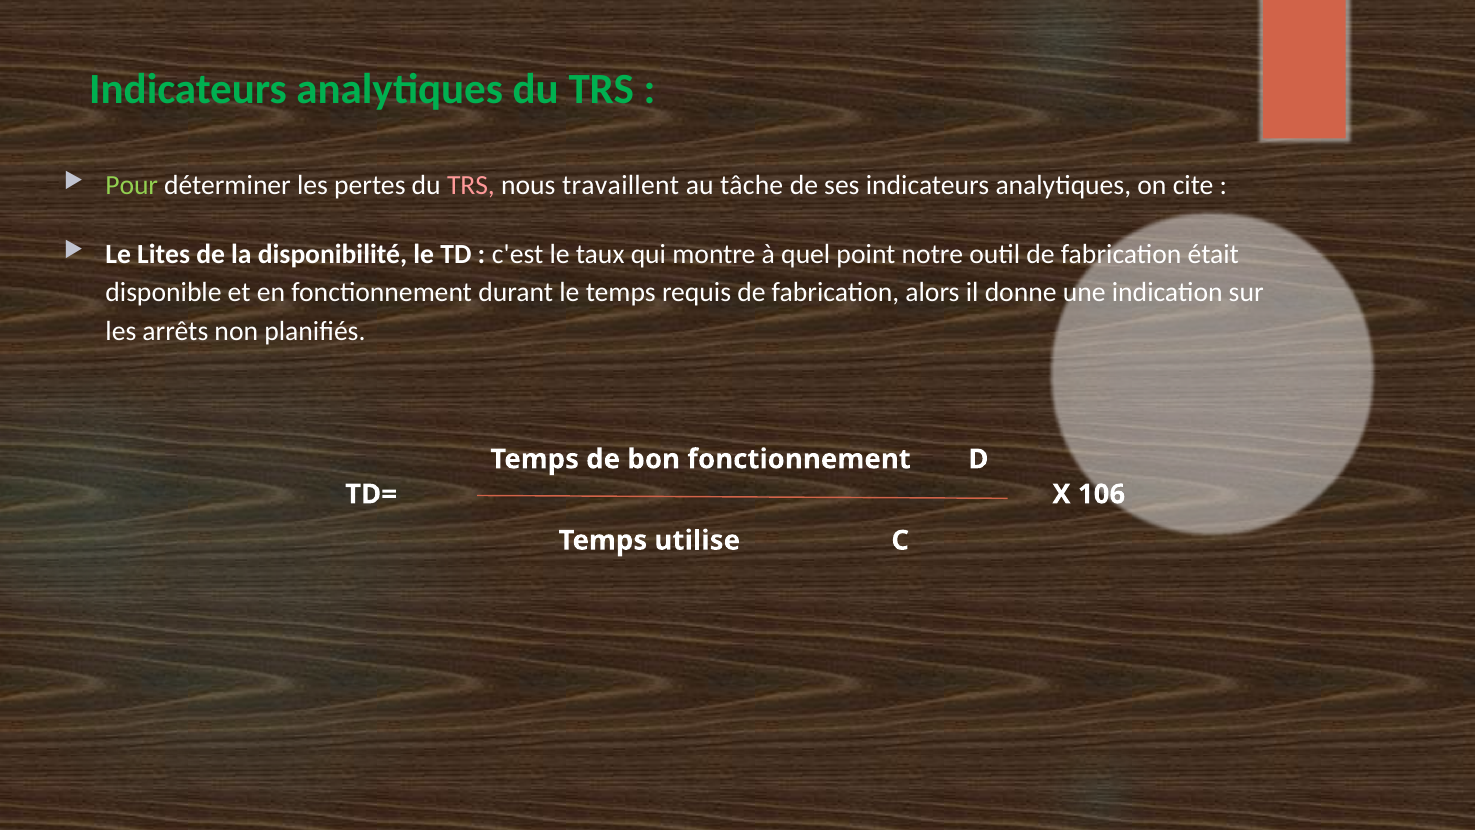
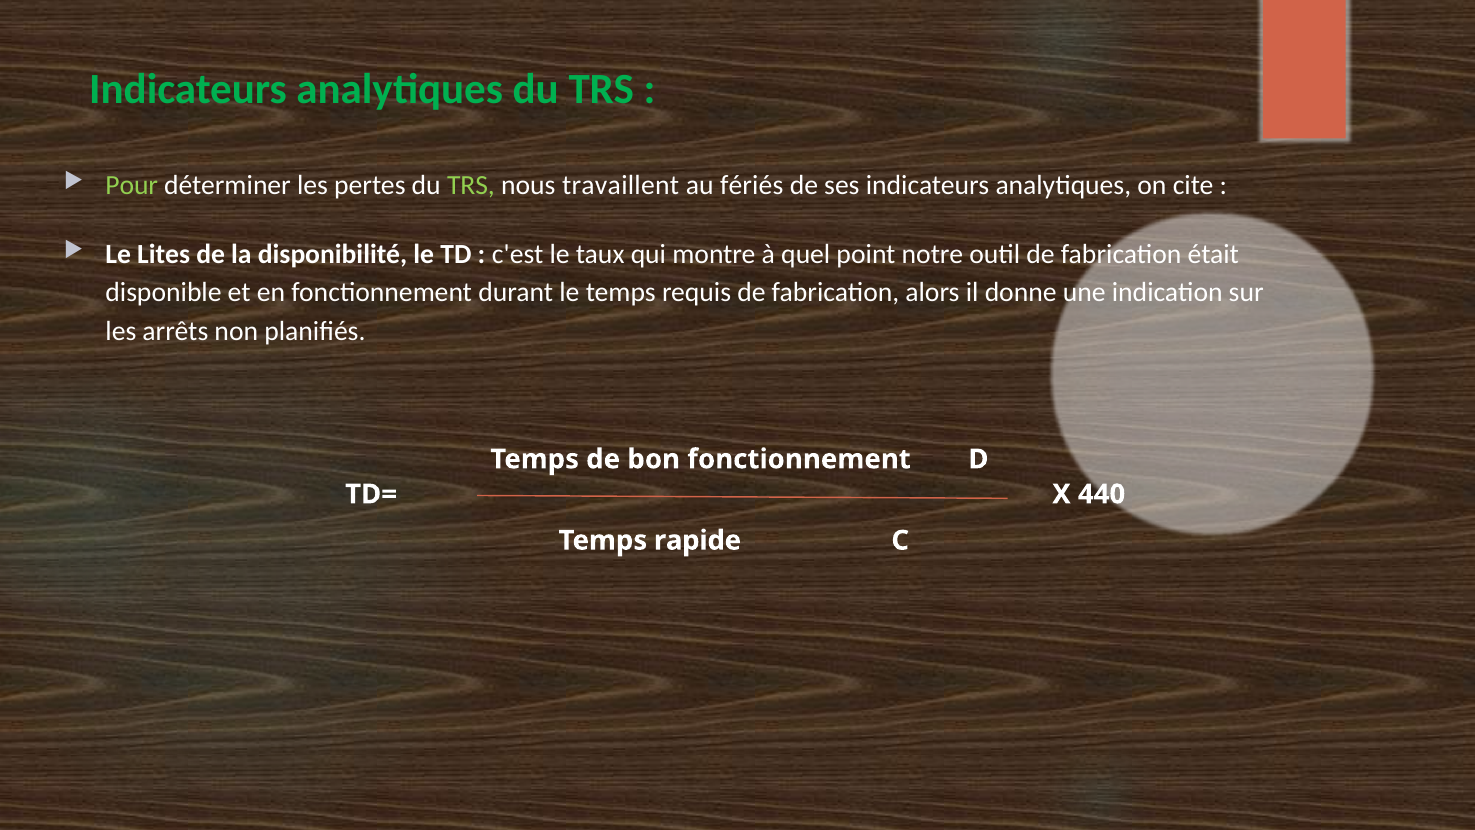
TRS at (471, 186) colour: pink -> light green
tâche: tâche -> fériés
106: 106 -> 440
utilise: utilise -> rapide
